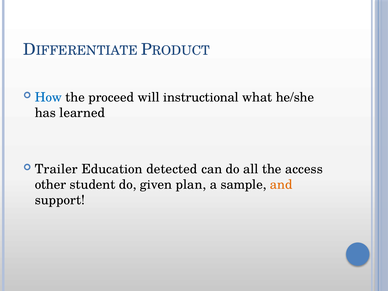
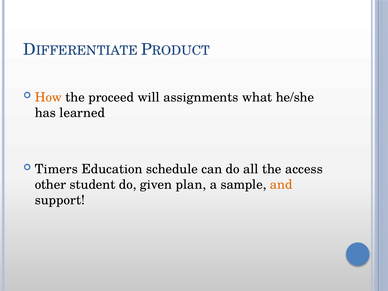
How colour: blue -> orange
instructional: instructional -> assignments
Trailer: Trailer -> Timers
detected: detected -> schedule
